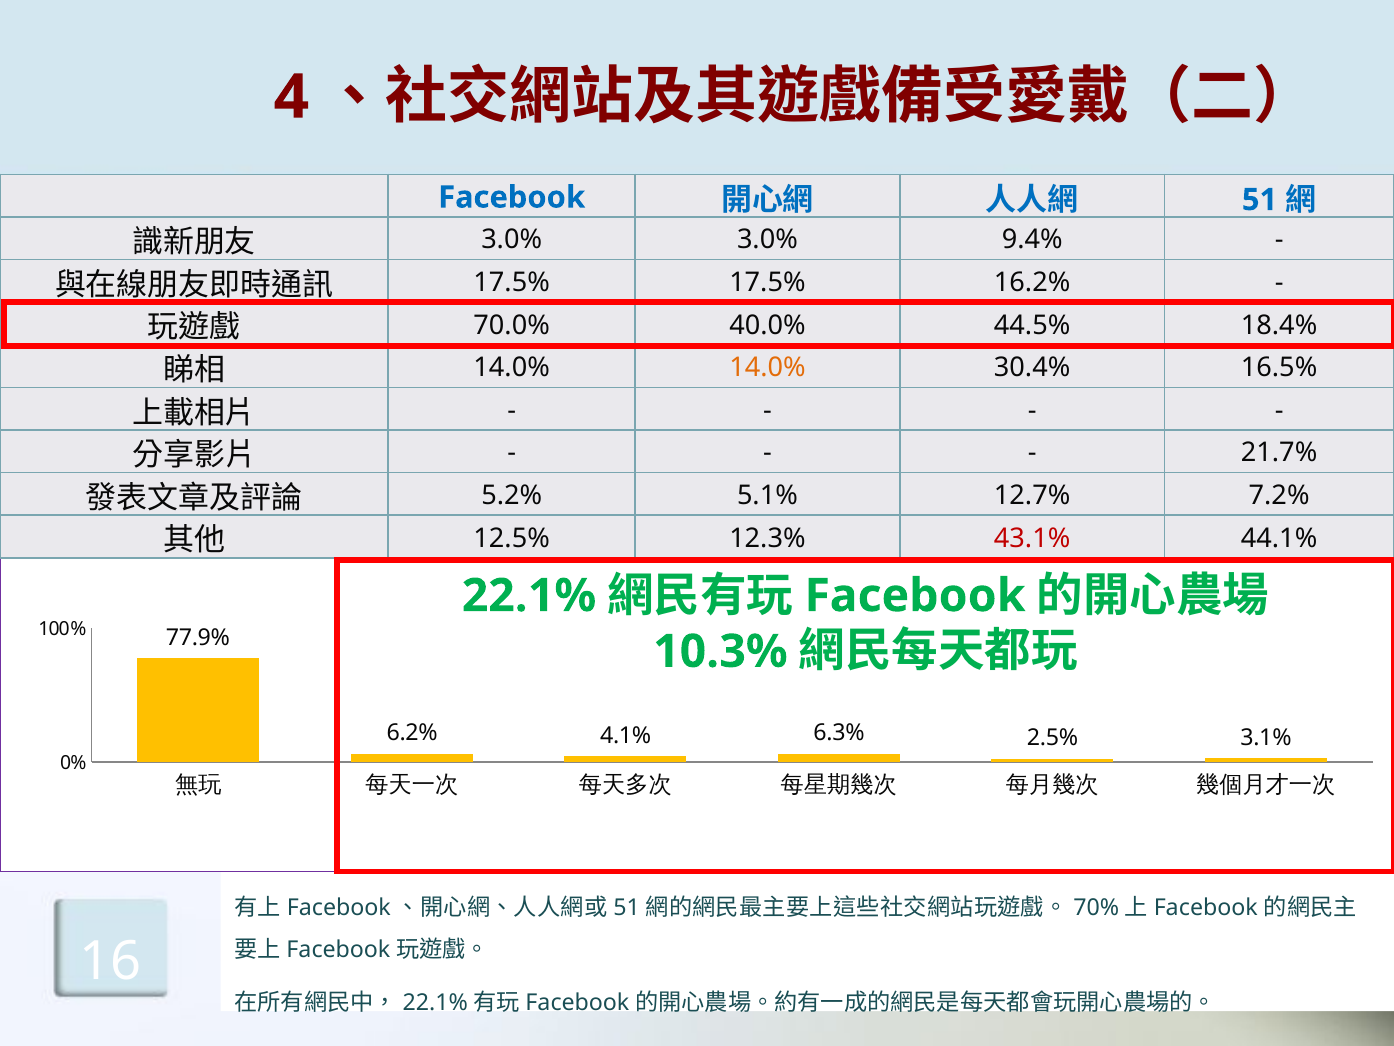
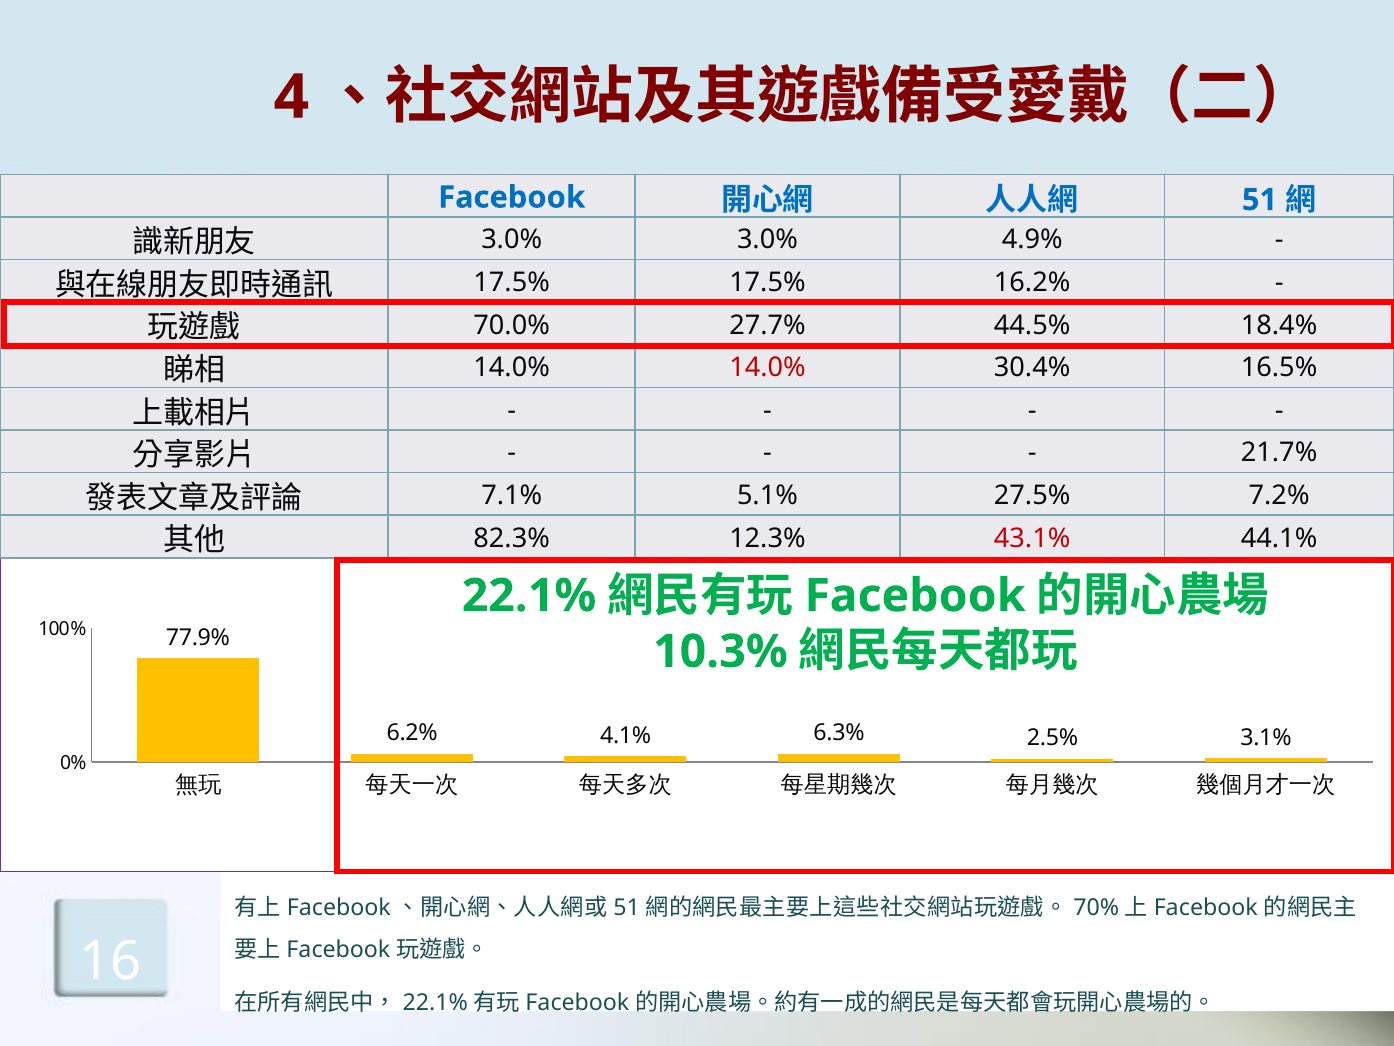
9.4%: 9.4% -> 4.9%
40.0%: 40.0% -> 27.7%
14.0% at (767, 367) colour: orange -> red
5.2%: 5.2% -> 7.1%
12.7%: 12.7% -> 27.5%
12.5%: 12.5% -> 82.3%
